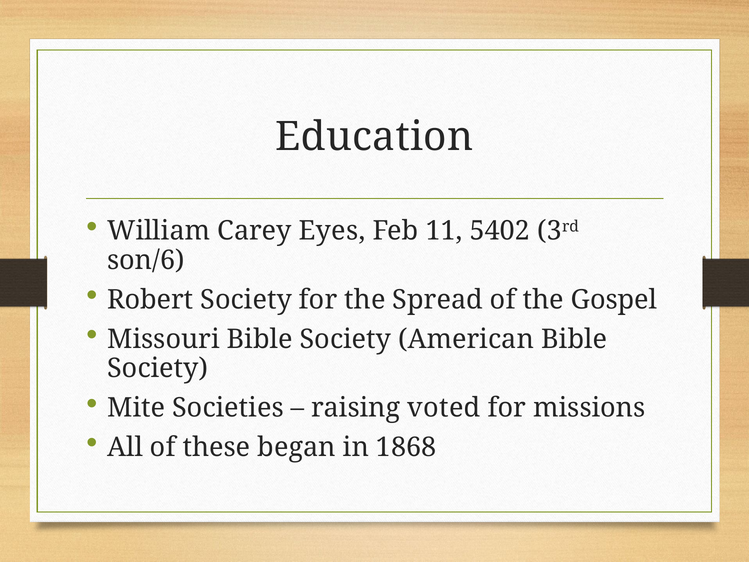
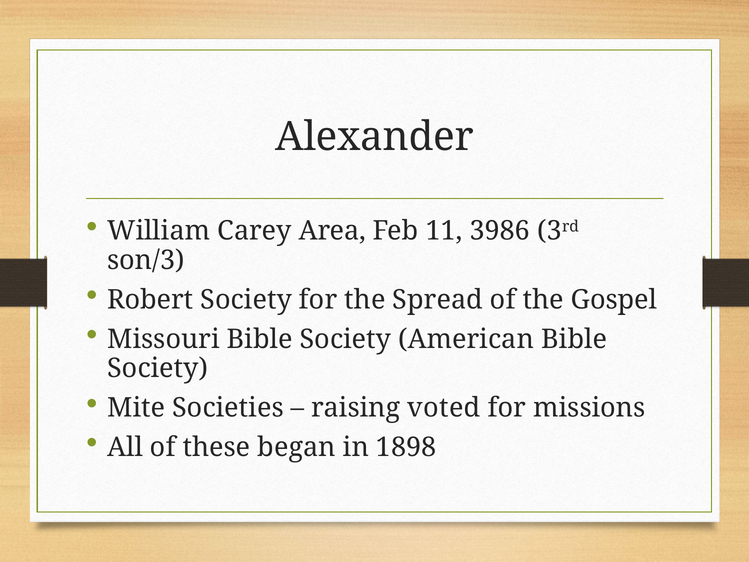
Education: Education -> Alexander
Eyes: Eyes -> Area
5402: 5402 -> 3986
son/6: son/6 -> son/3
1868: 1868 -> 1898
